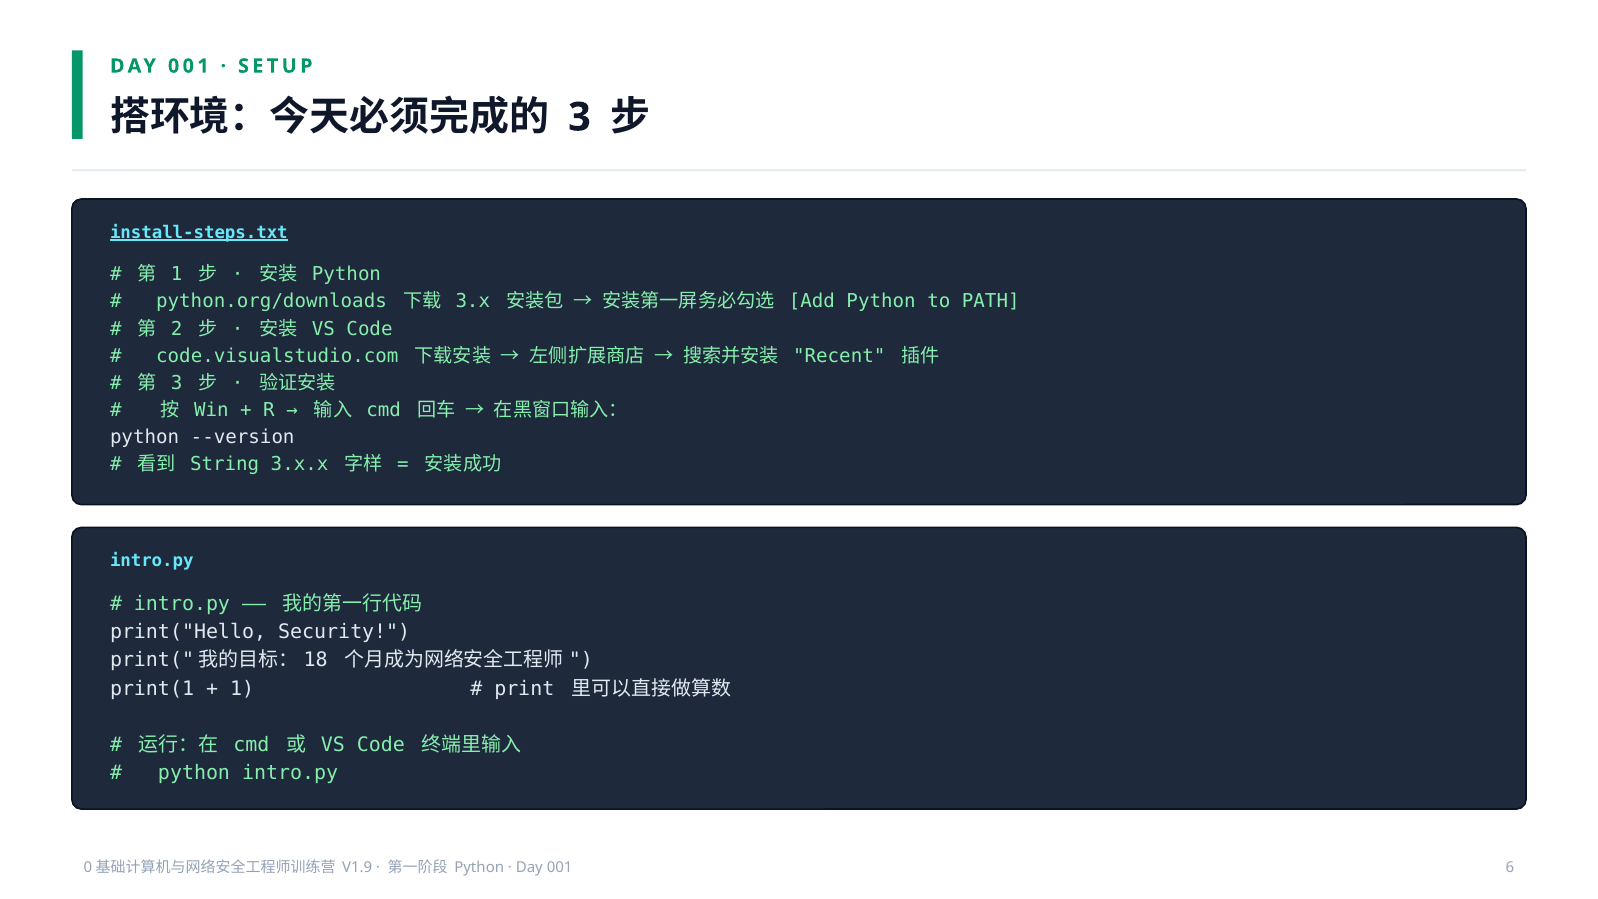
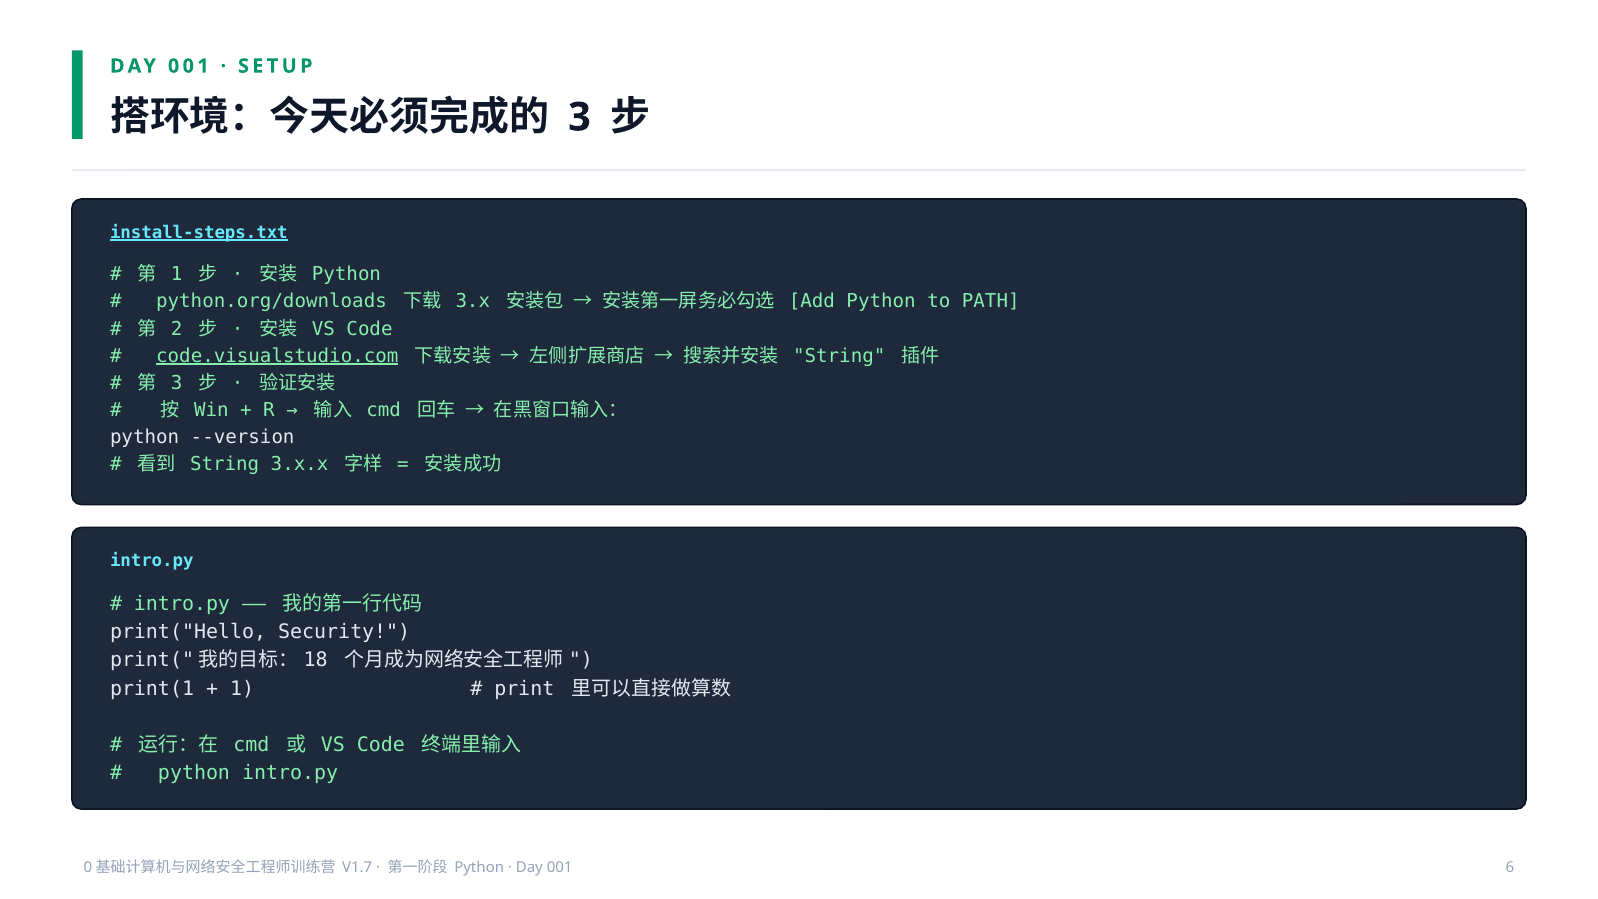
code.visualstudio.com underline: none -> present
Recent at (839, 356): Recent -> String
V1.9: V1.9 -> V1.7
